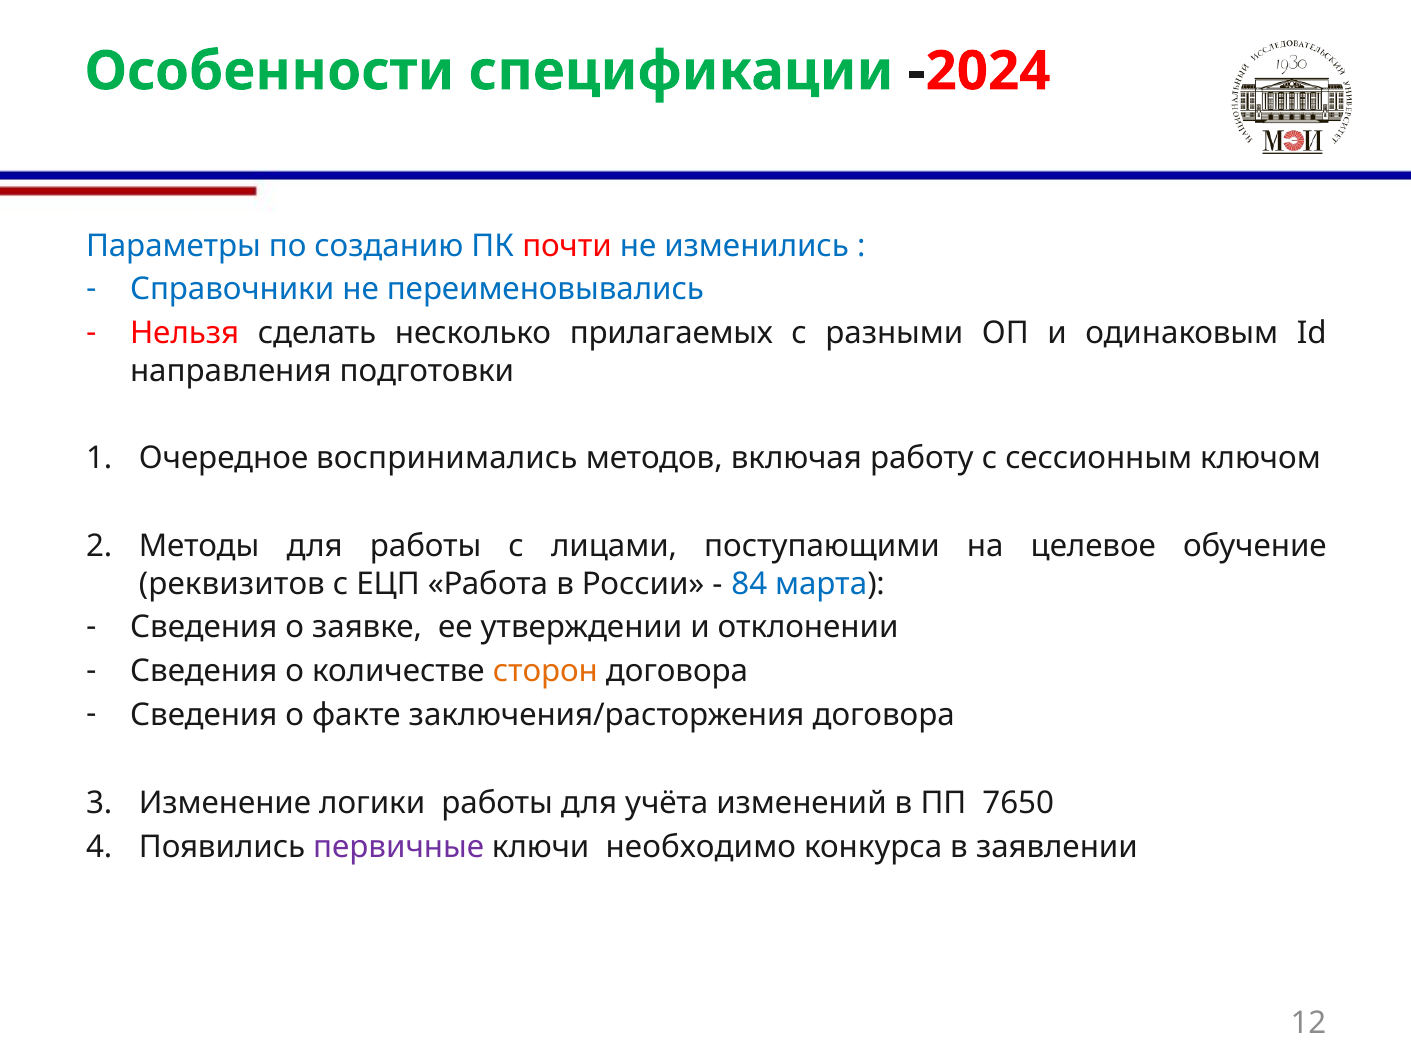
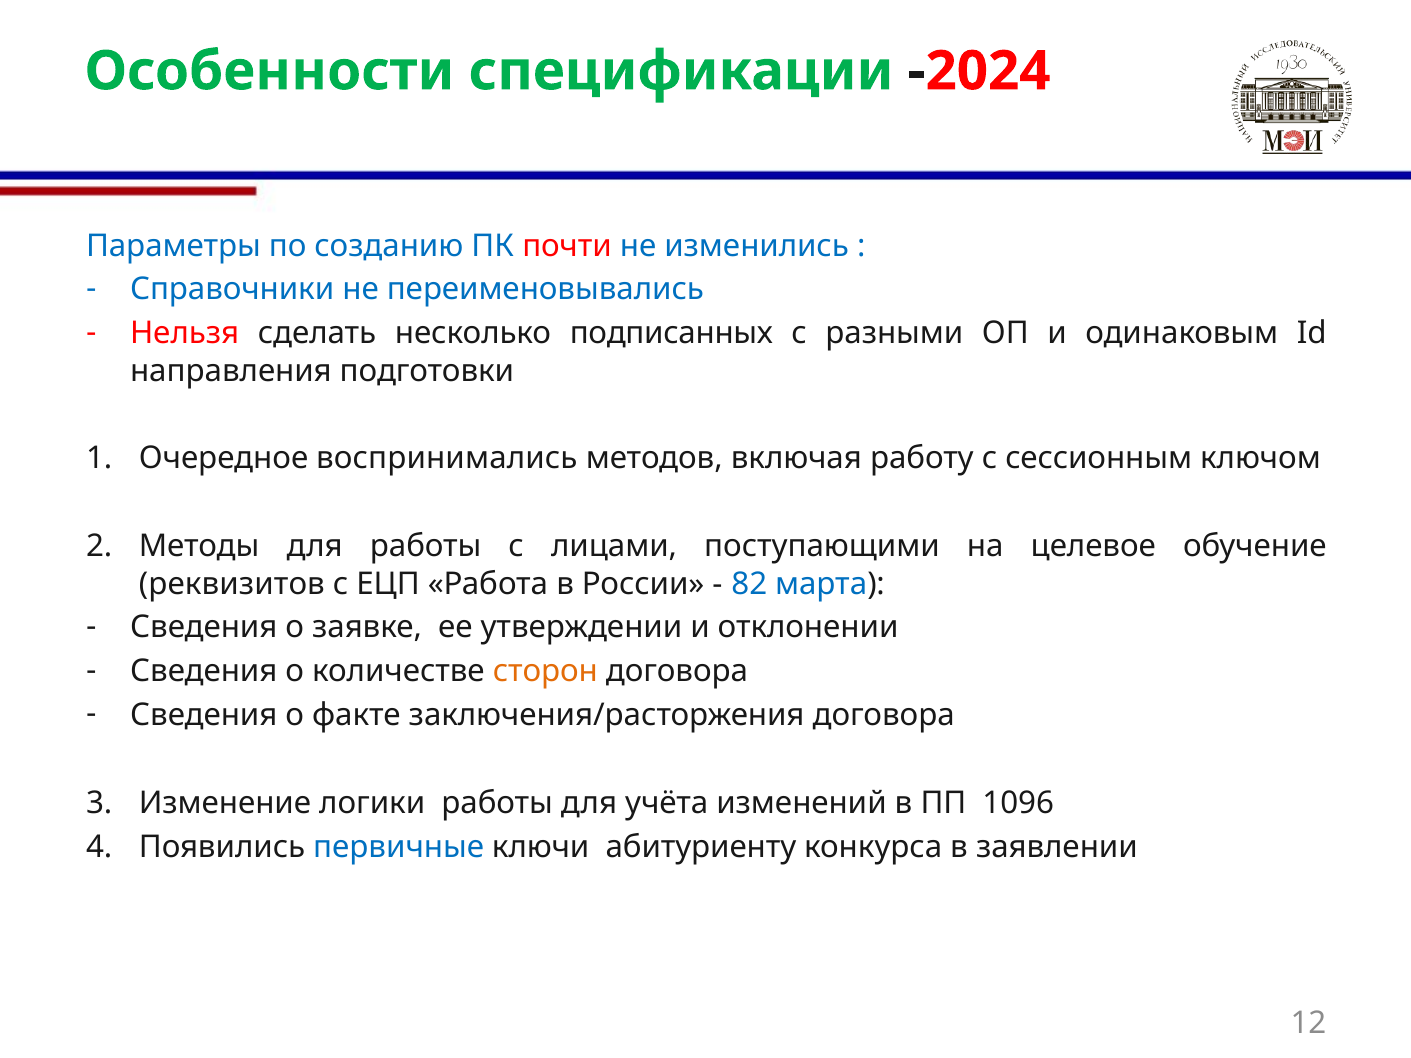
прилагаемых: прилагаемых -> подписанных
84: 84 -> 82
7650: 7650 -> 1096
первичные colour: purple -> blue
необходимо: необходимо -> абитуриенту
